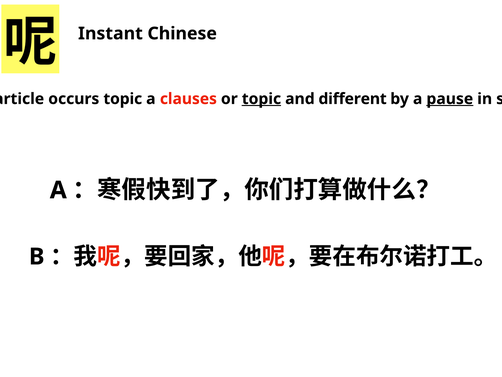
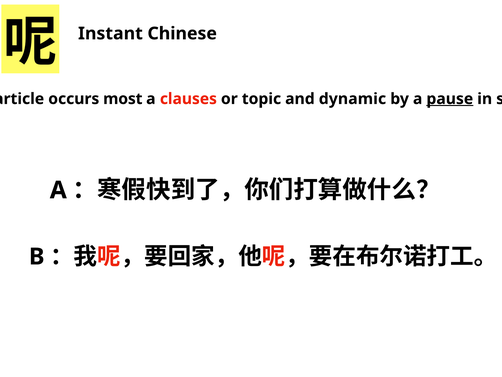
occurs topic: topic -> most
topic at (261, 99) underline: present -> none
different: different -> dynamic
